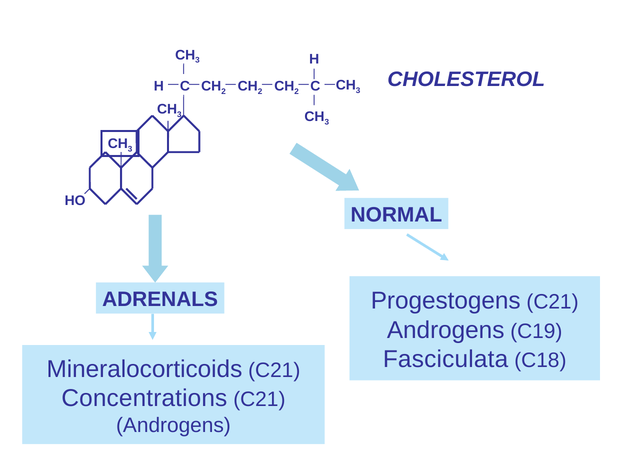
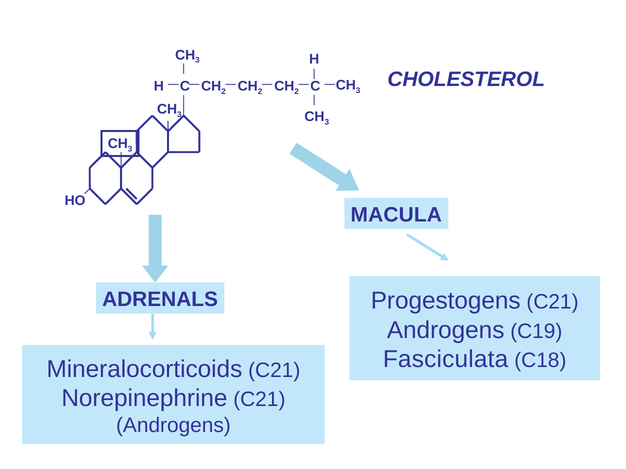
NORMAL: NORMAL -> MACULA
Concentrations: Concentrations -> Norepinephrine
